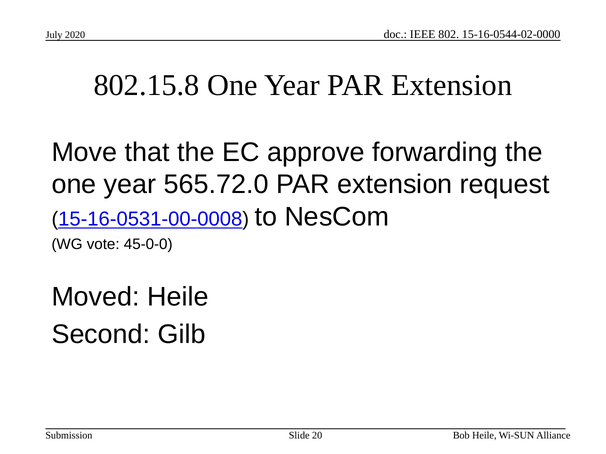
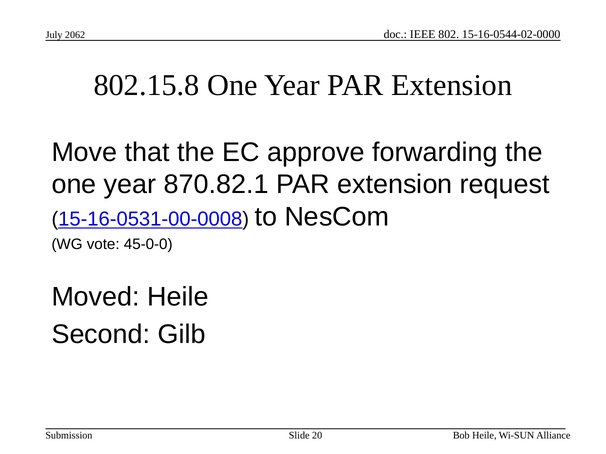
2020: 2020 -> 2062
565.72.0: 565.72.0 -> 870.82.1
